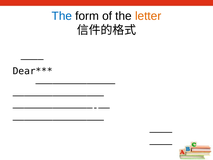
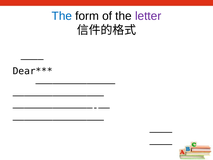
letter colour: orange -> purple
